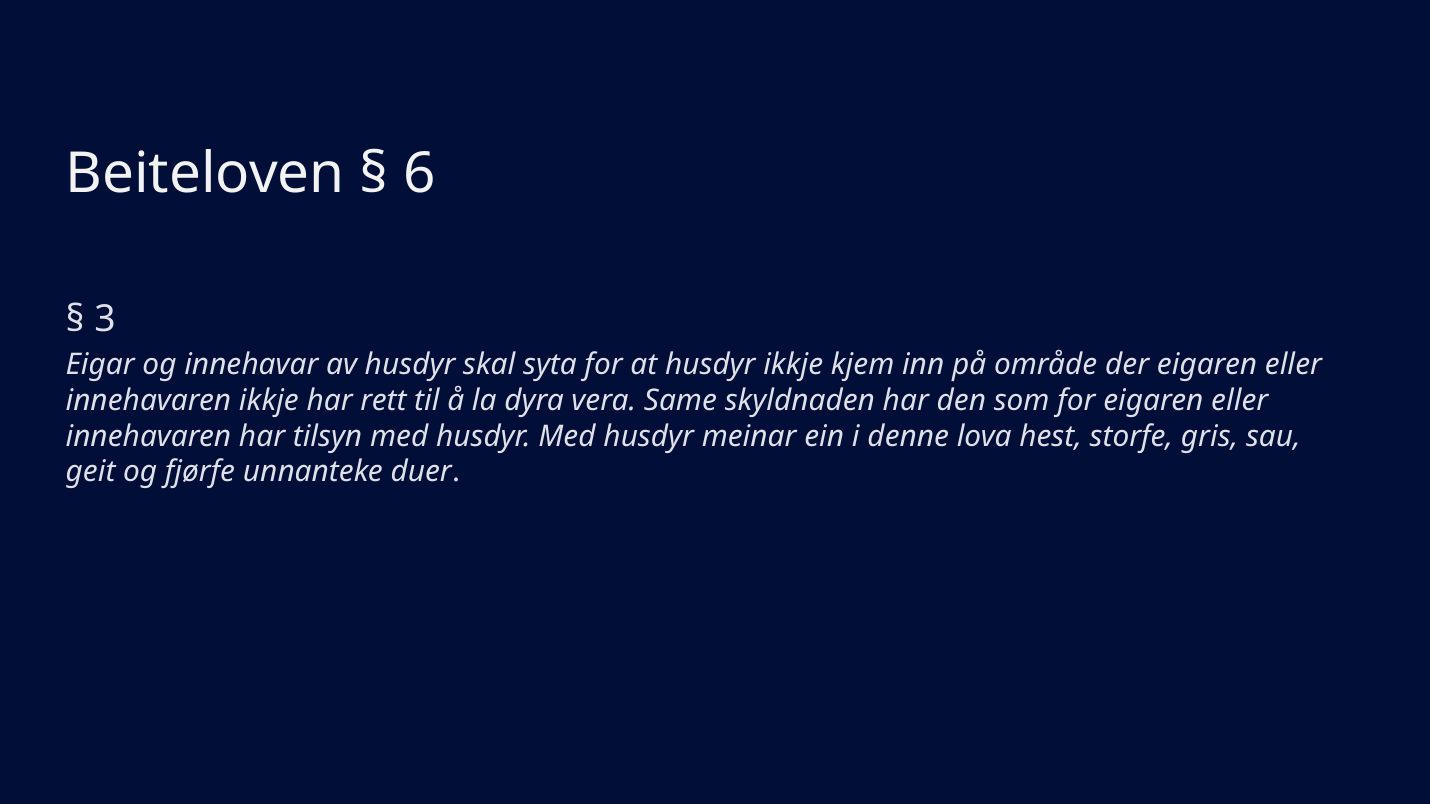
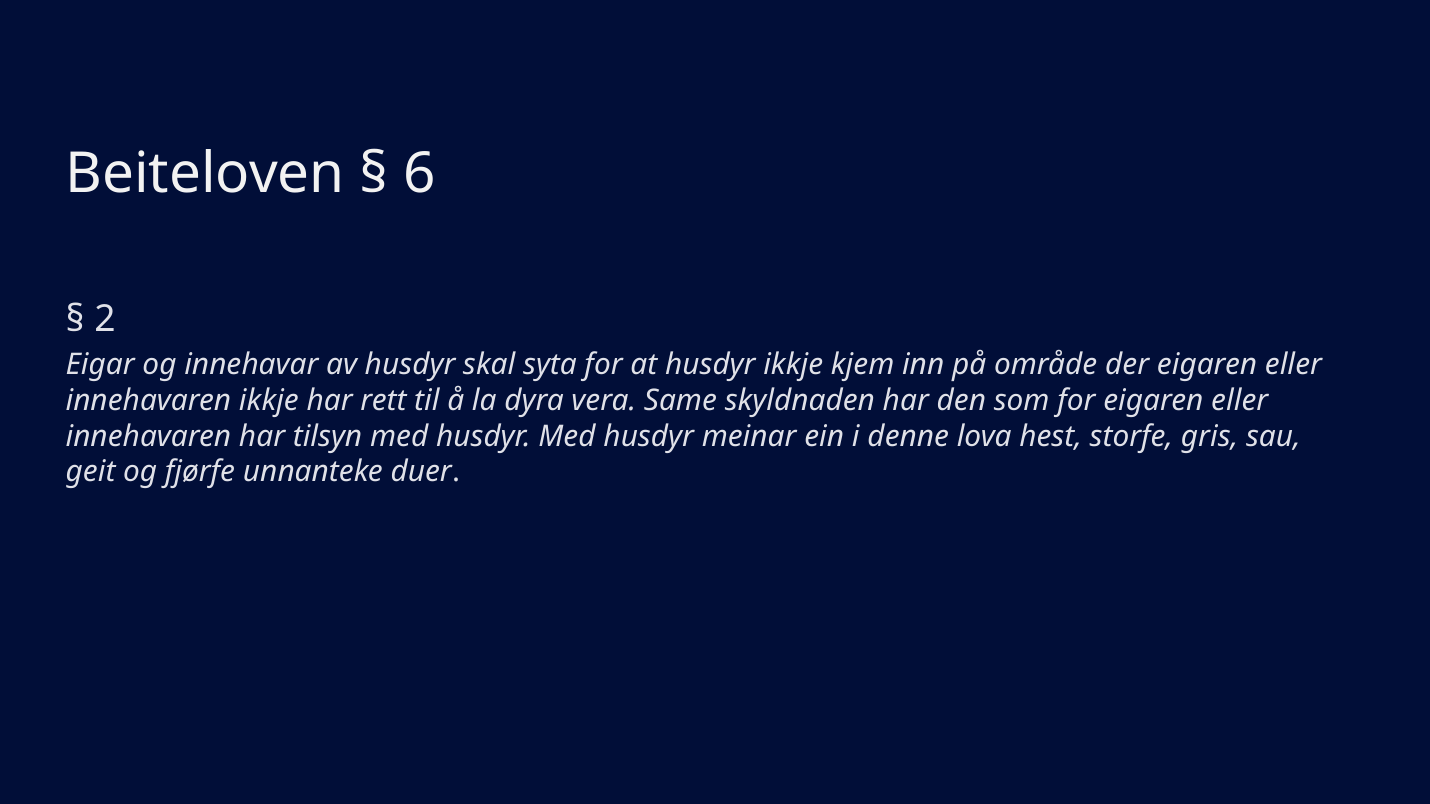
3: 3 -> 2
